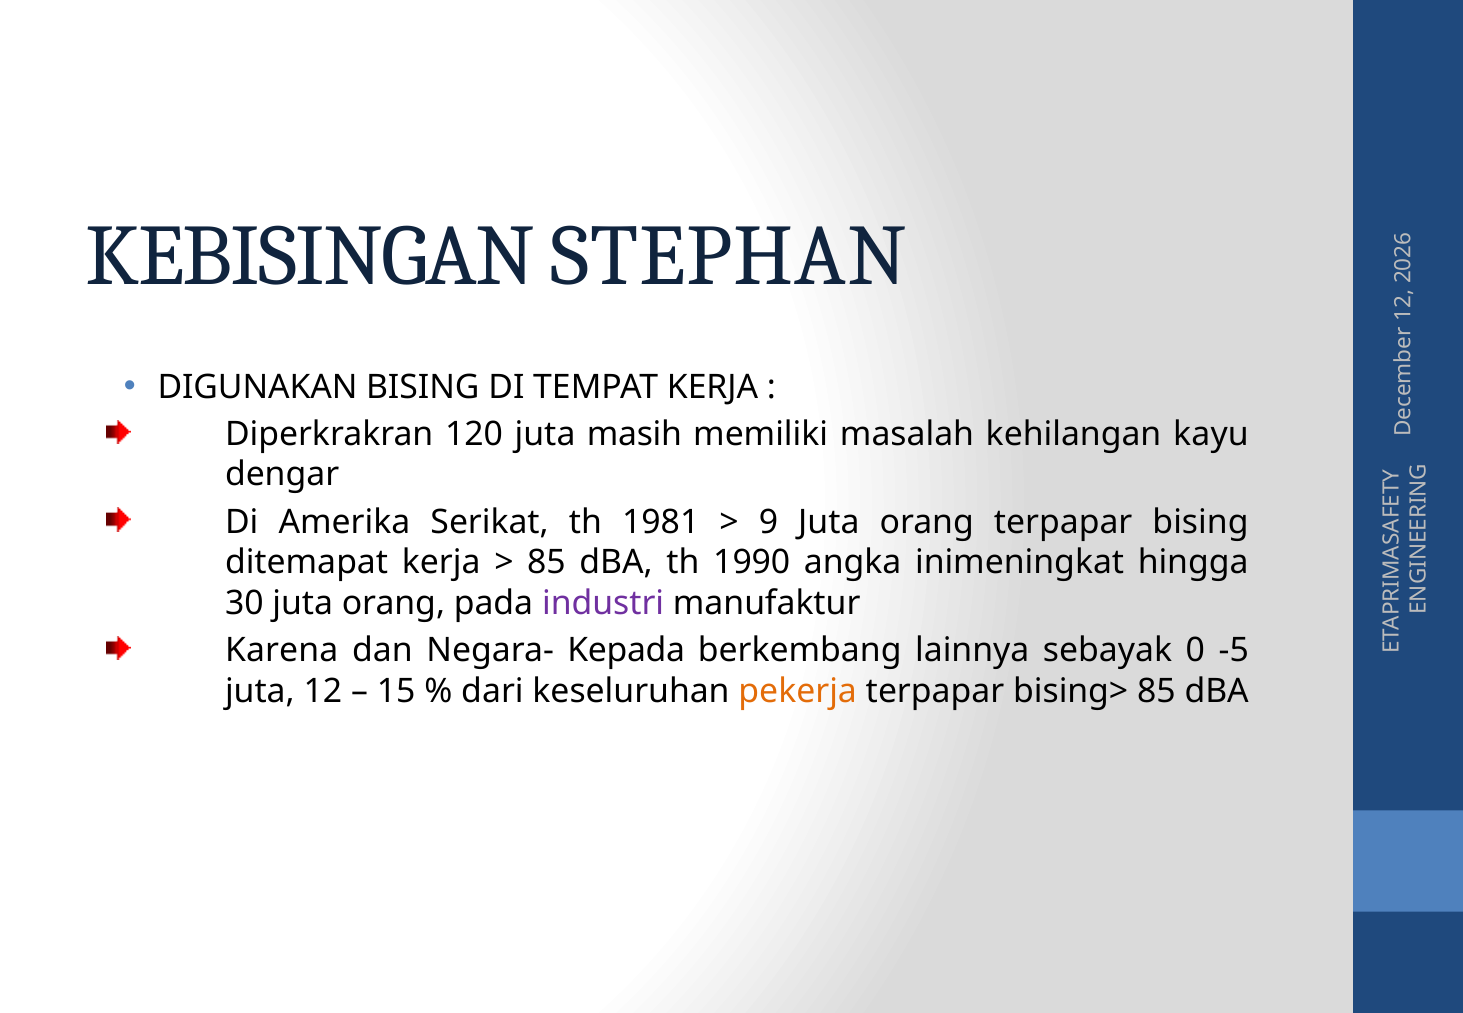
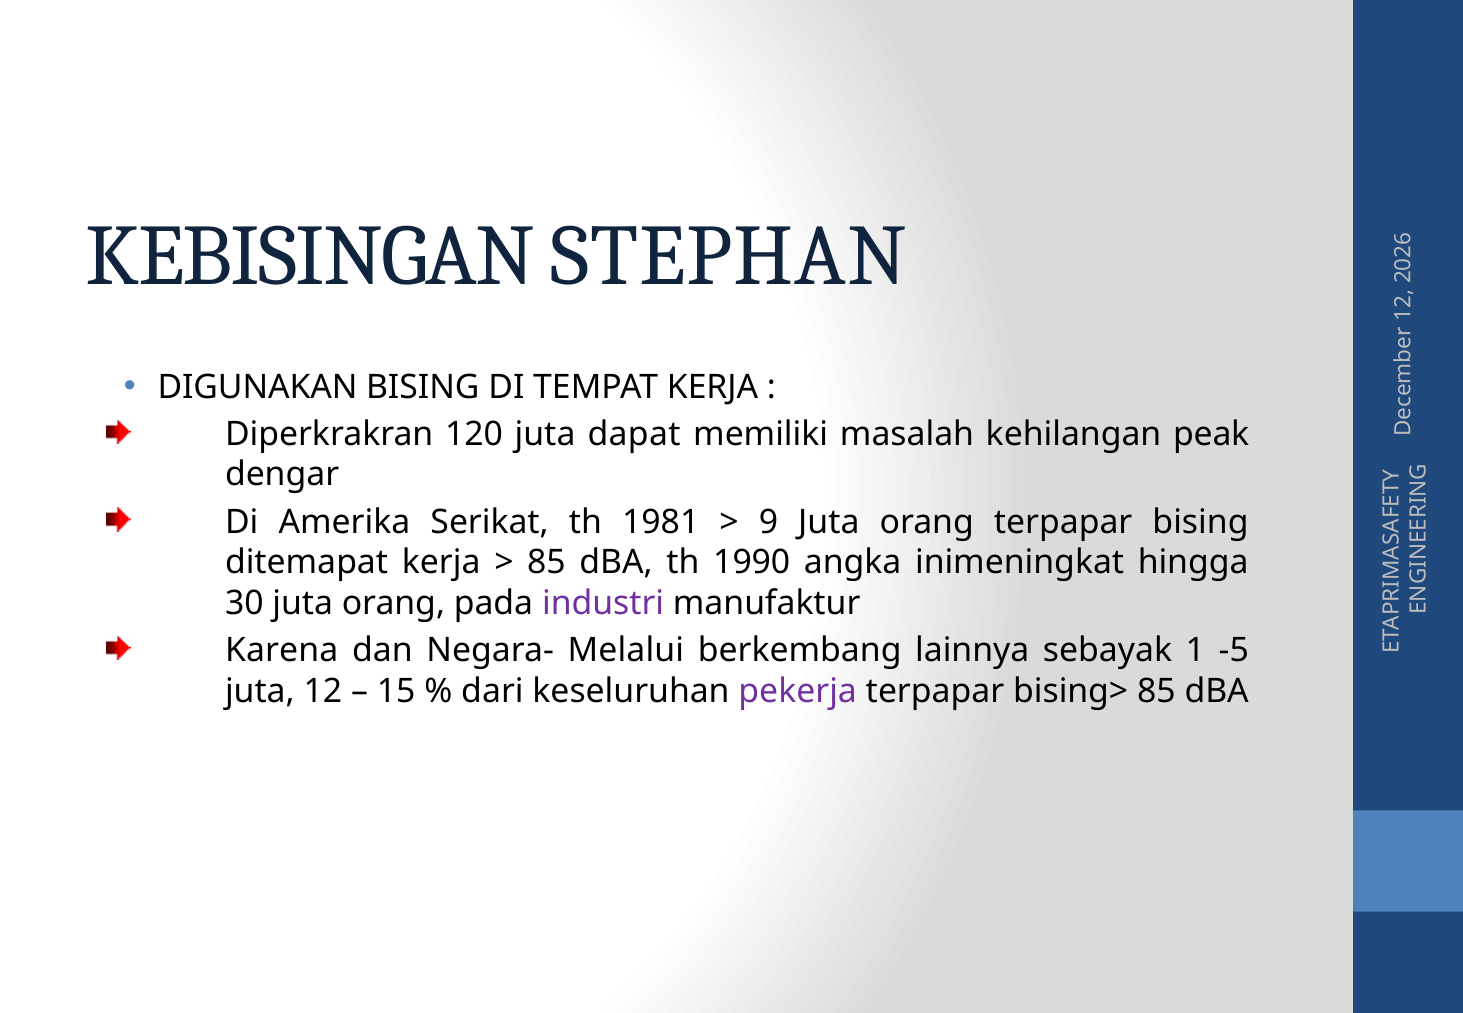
masih: masih -> dapat
kayu: kayu -> peak
Kepada: Kepada -> Melalui
sebayak 0: 0 -> 1
pekerja colour: orange -> purple
